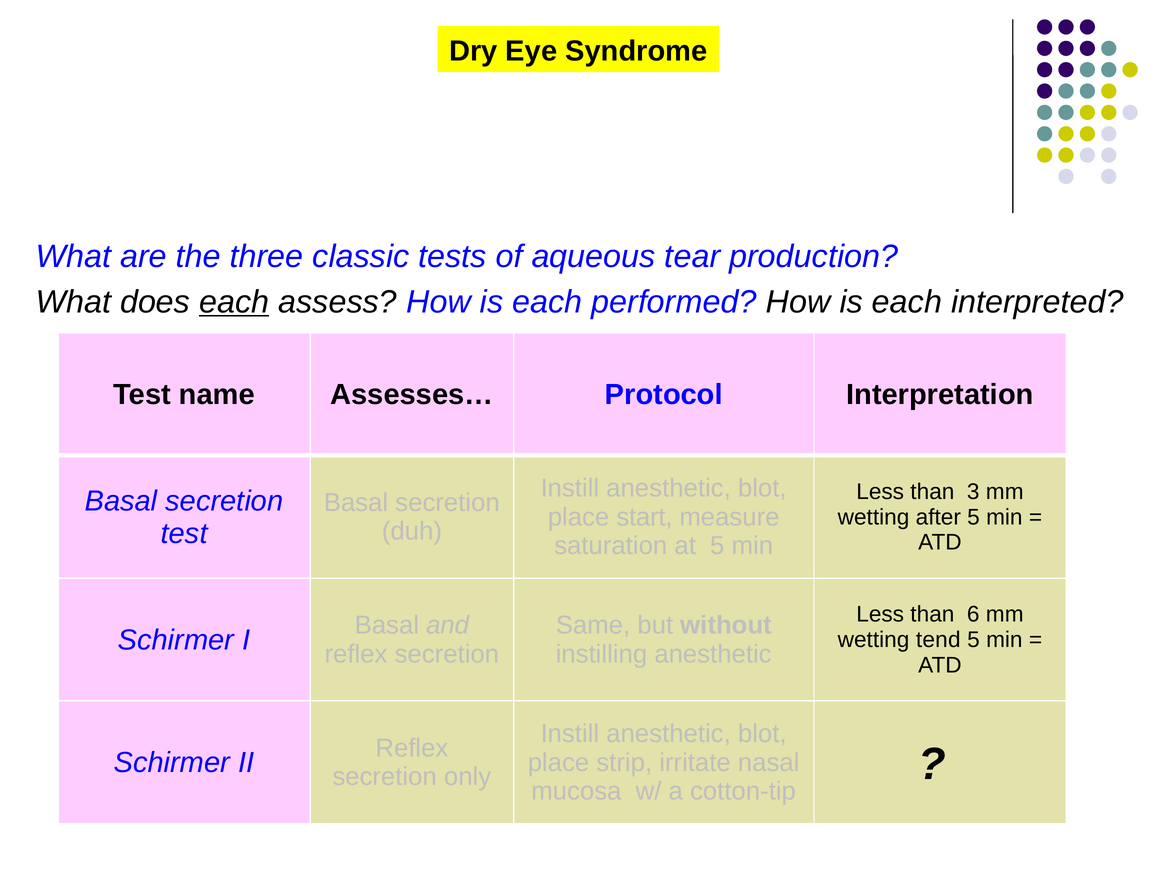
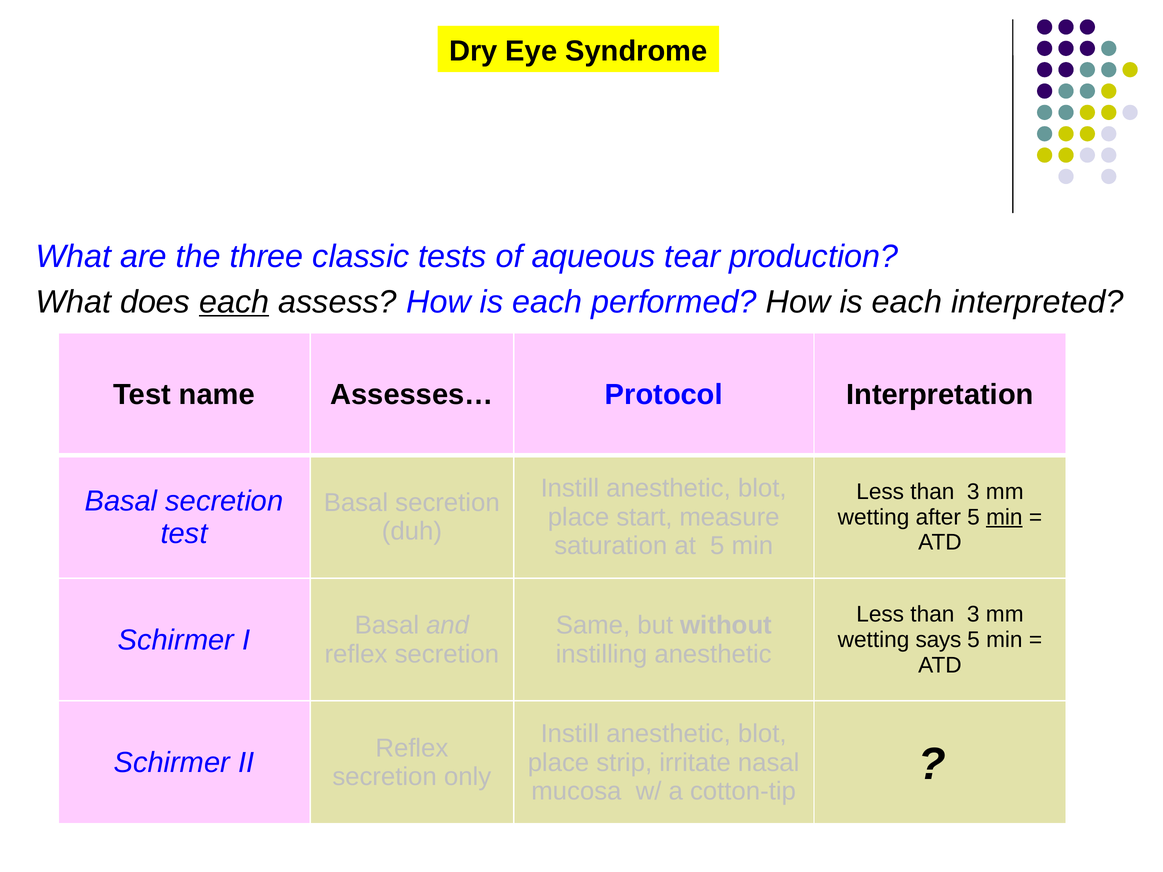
min at (1004, 517) underline: none -> present
6 at (973, 615): 6 -> 3
tend: tend -> says
